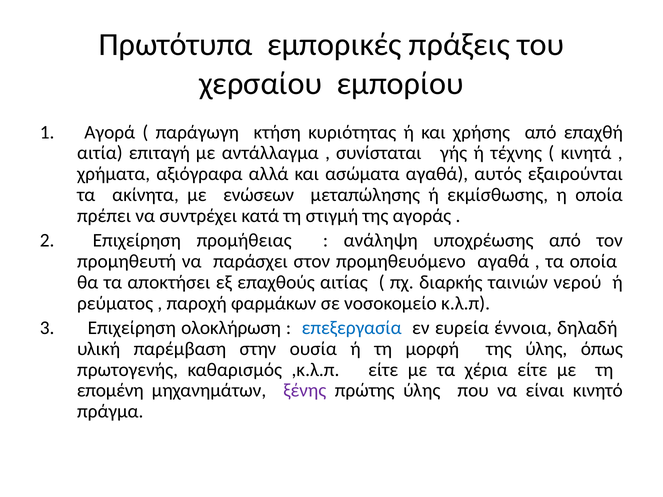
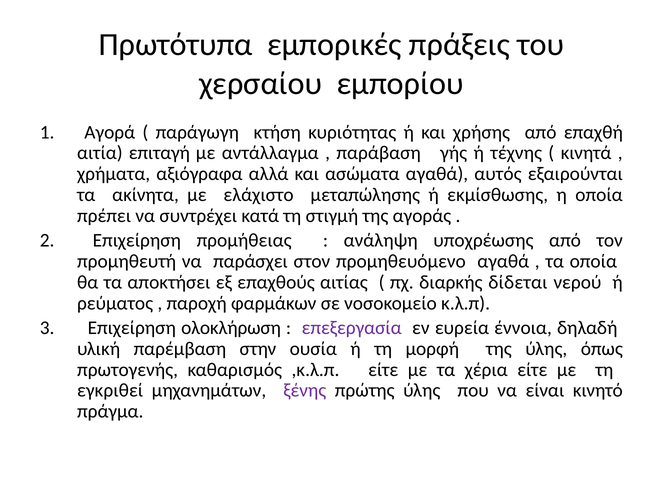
συνίσταται: συνίσταται -> παράβαση
ενώσεων: ενώσεων -> ελάχιστο
ταινιών: ταινιών -> δίδεται
επεξεργασία colour: blue -> purple
επομένη: επομένη -> εγκριθεί
